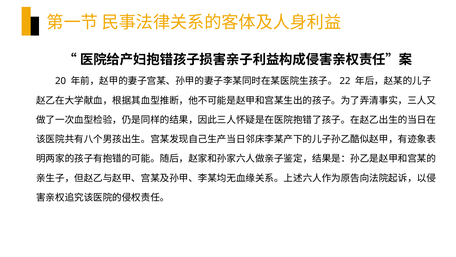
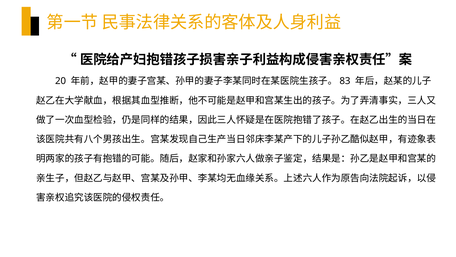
22: 22 -> 83
